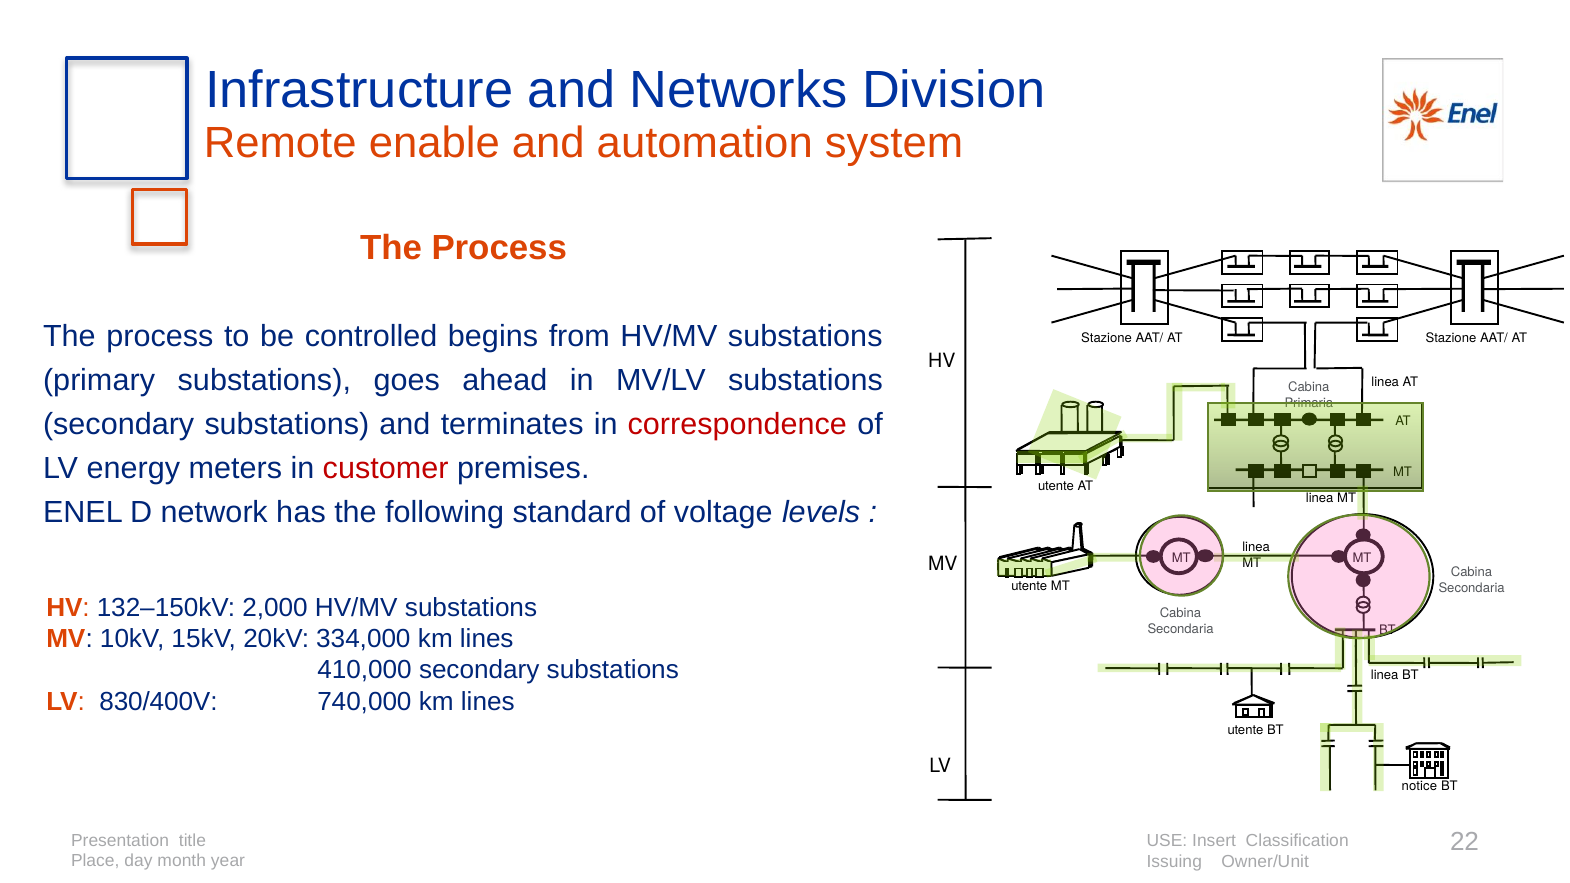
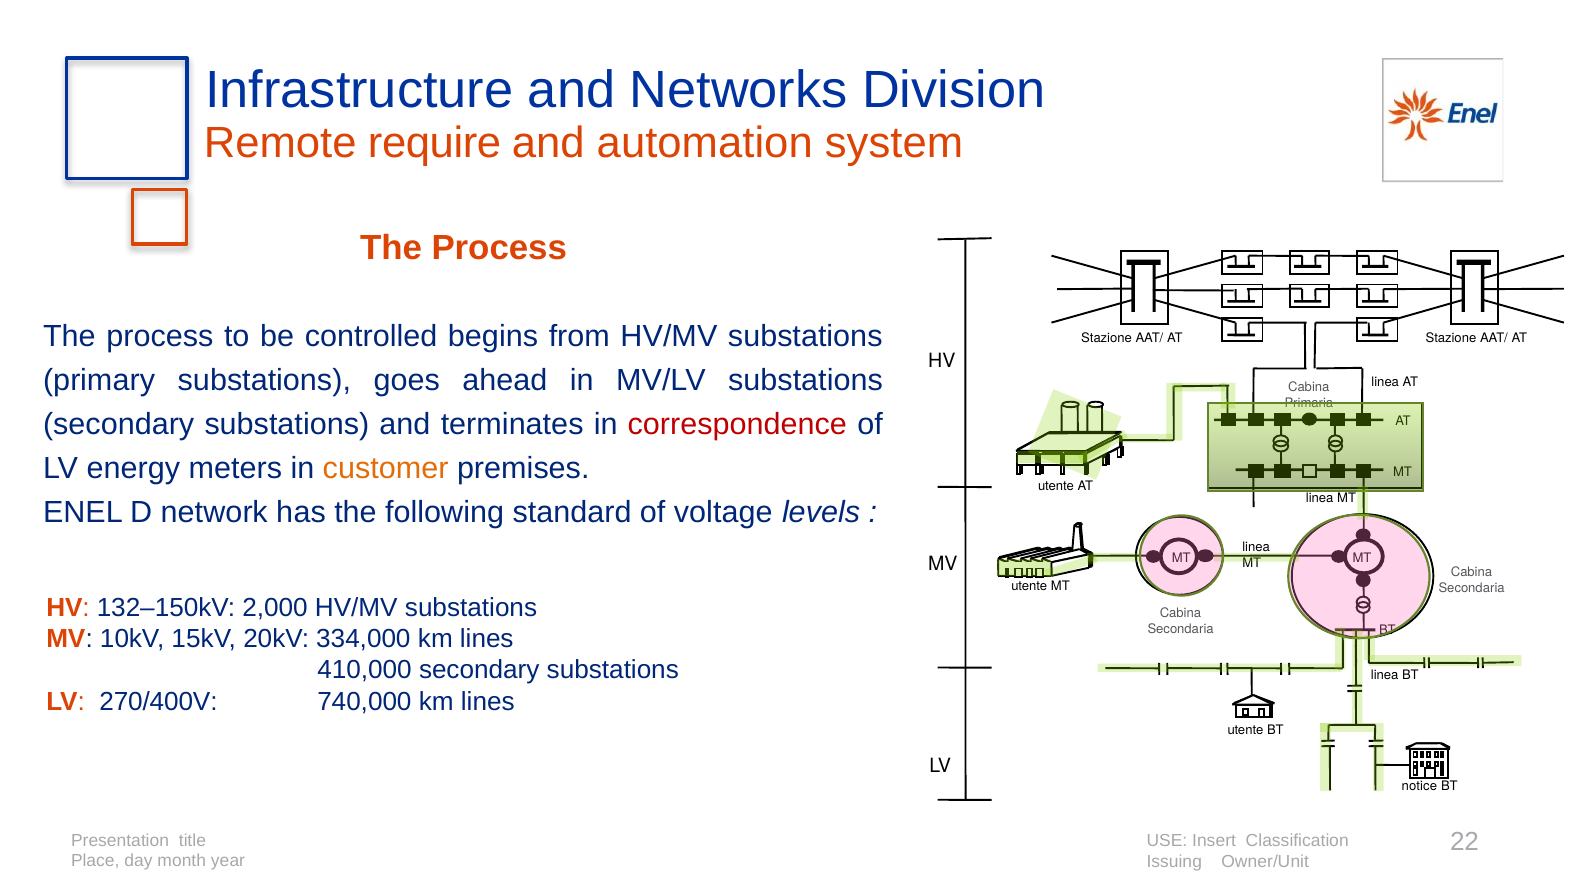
enable: enable -> require
customer colour: red -> orange
830/400V: 830/400V -> 270/400V
